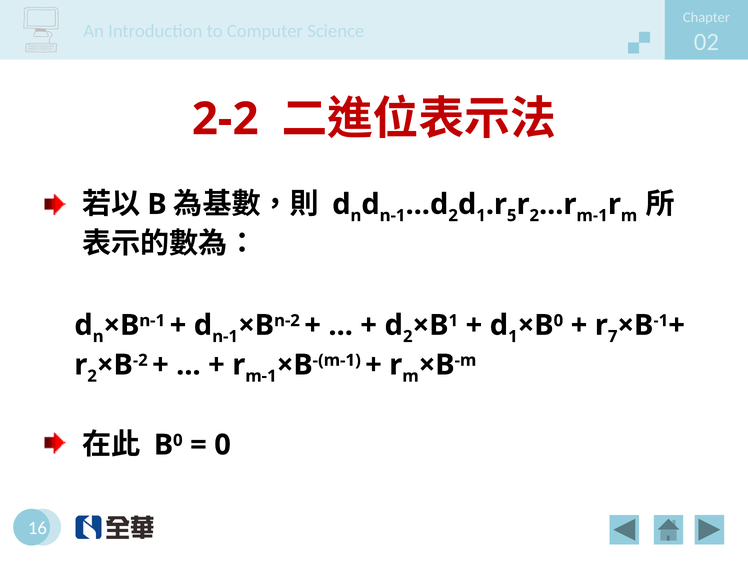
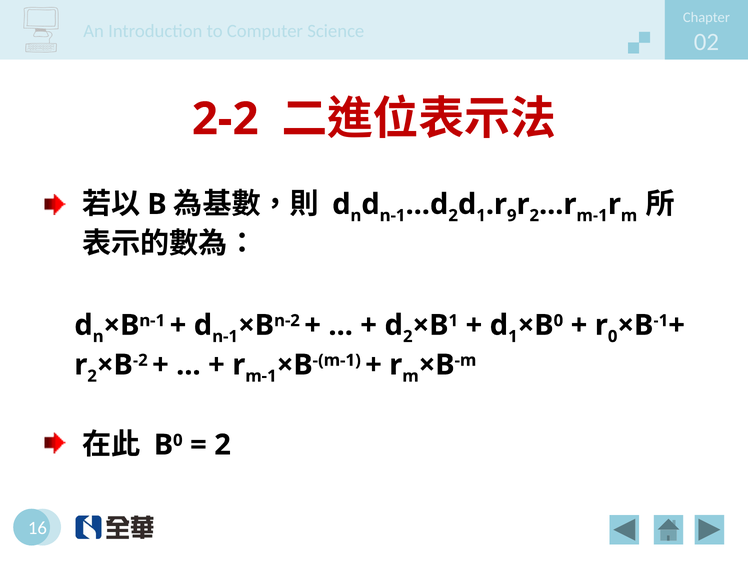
5: 5 -> 9
7 at (613, 337): 7 -> 0
0 at (223, 445): 0 -> 2
